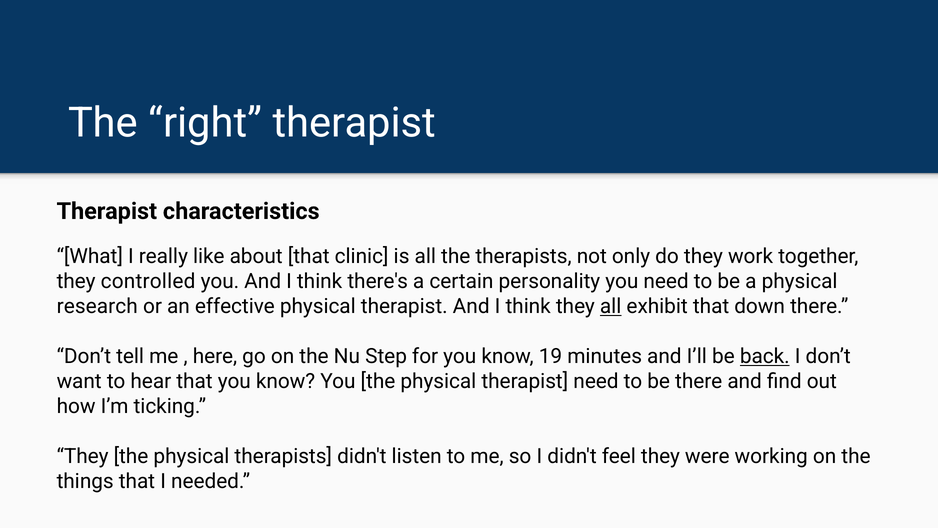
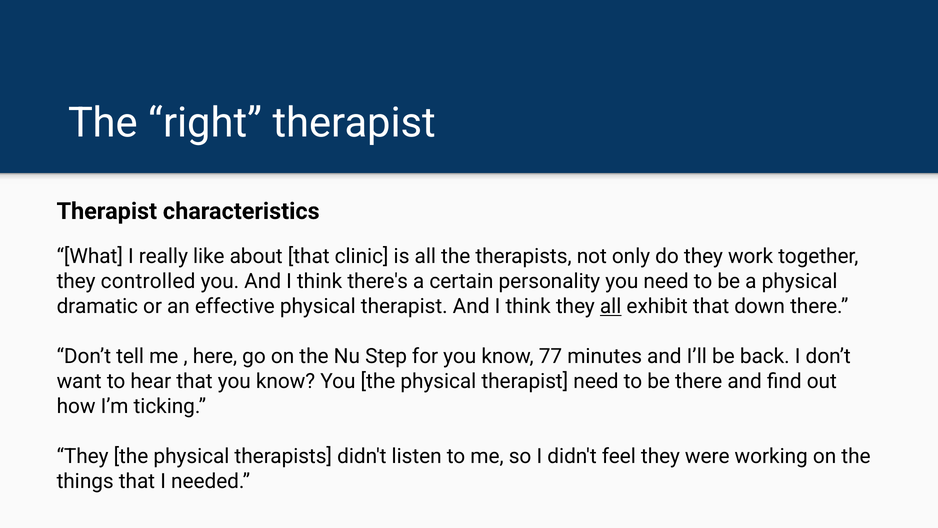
research: research -> dramatic
19: 19 -> 77
back underline: present -> none
